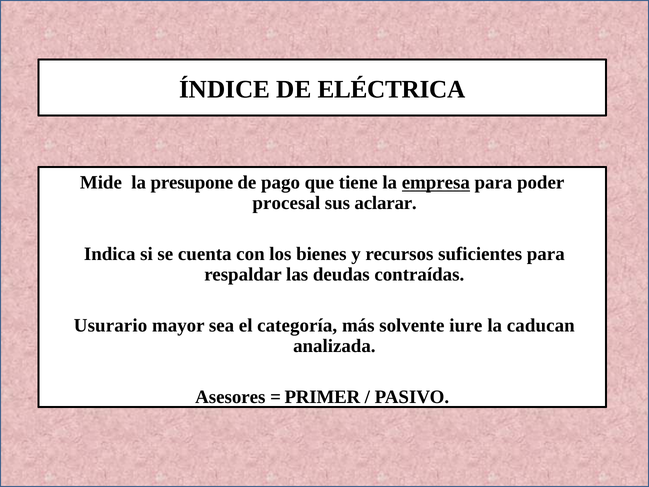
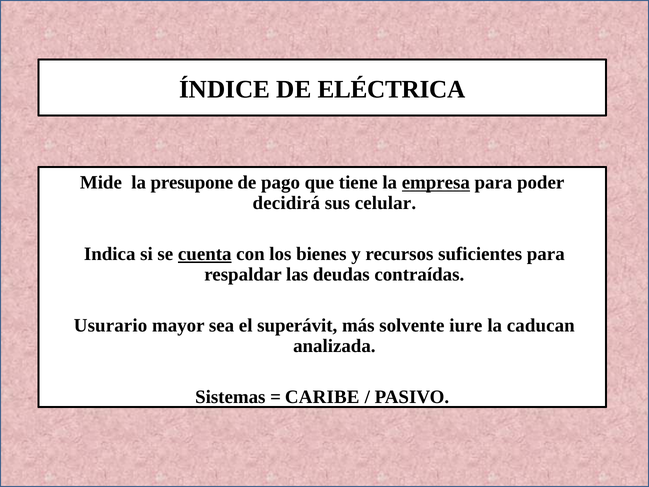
procesal: procesal -> decidirá
aclarar: aclarar -> celular
cuenta underline: none -> present
categoría: categoría -> superávit
Asesores: Asesores -> Sistemas
PRIMER: PRIMER -> CARIBE
